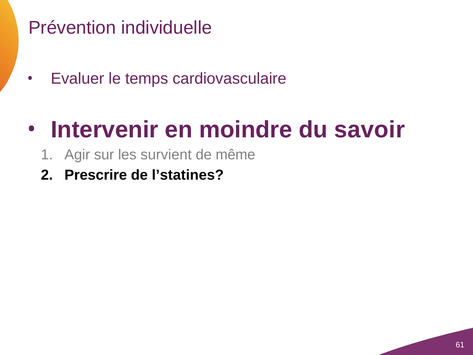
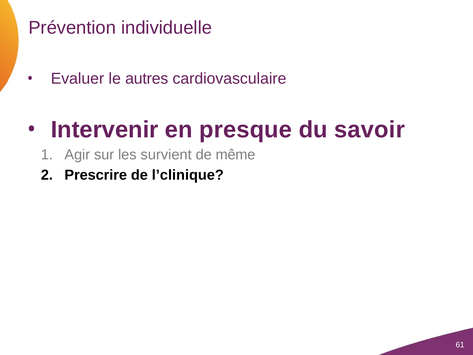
temps: temps -> autres
moindre: moindre -> presque
l’statines: l’statines -> l’clinique
